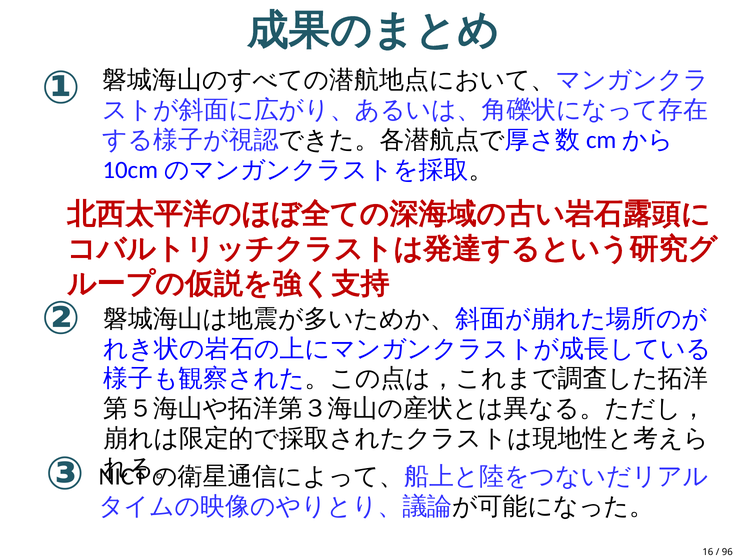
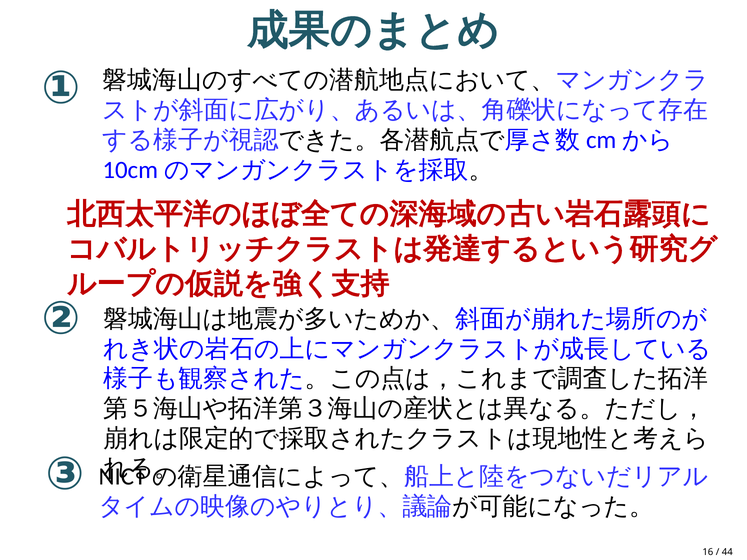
96: 96 -> 44
